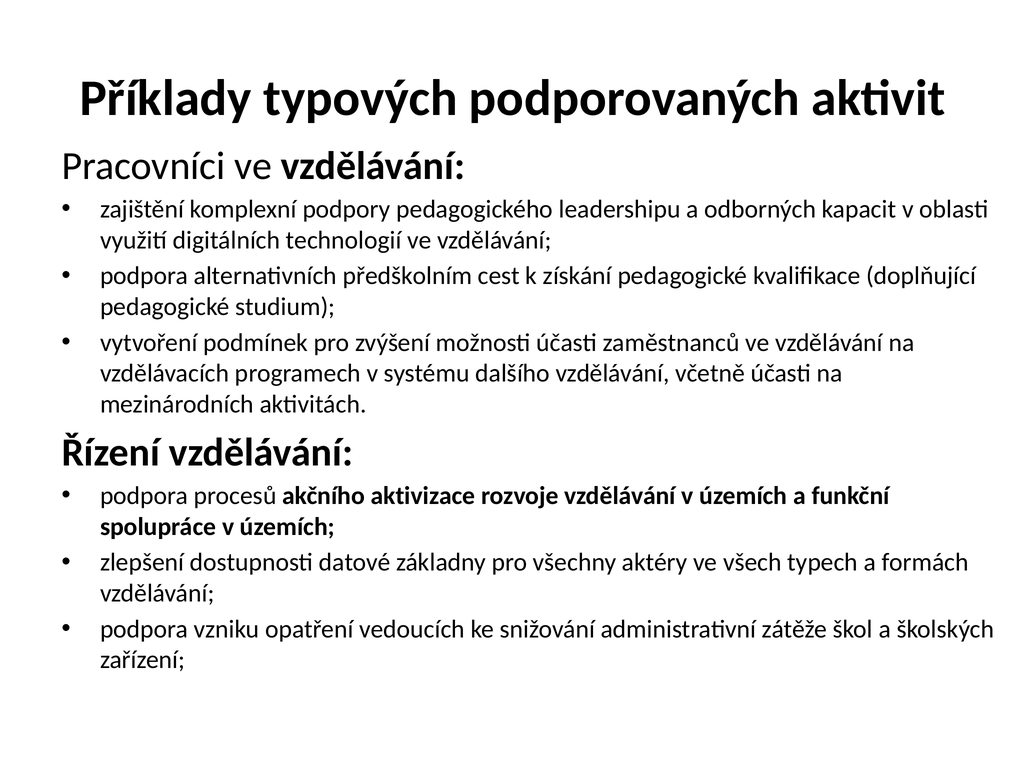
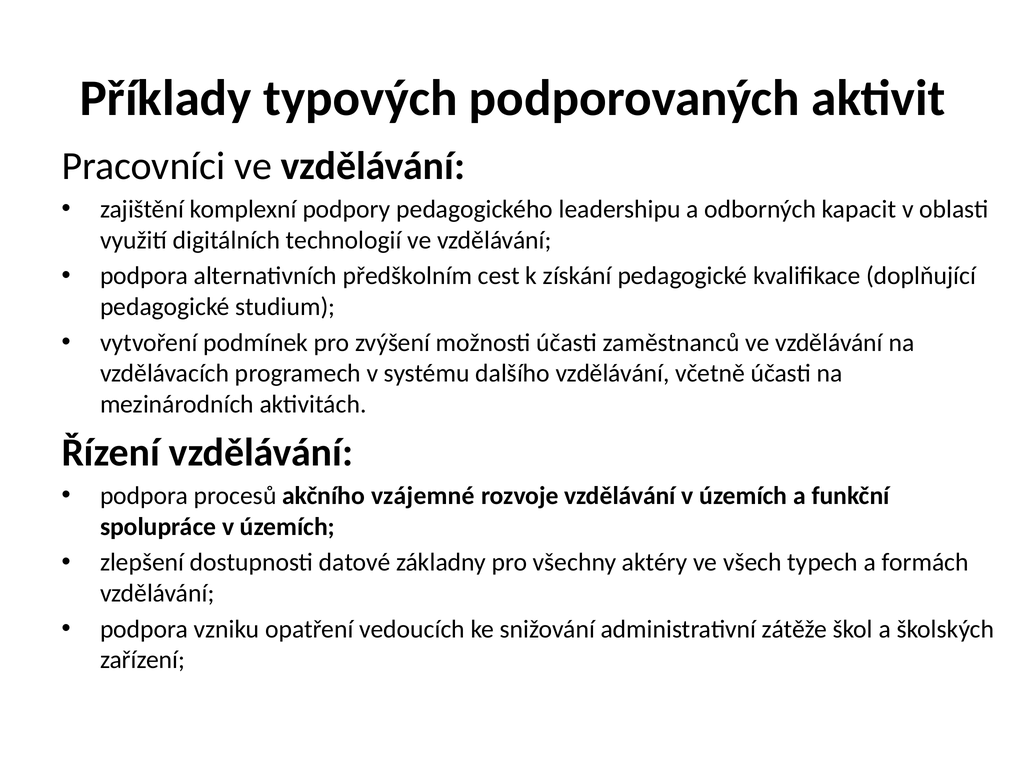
aktivizace: aktivizace -> vzájemné
